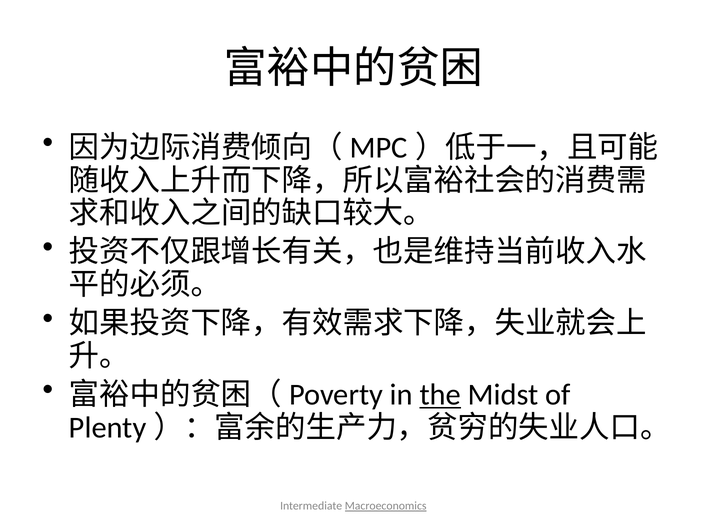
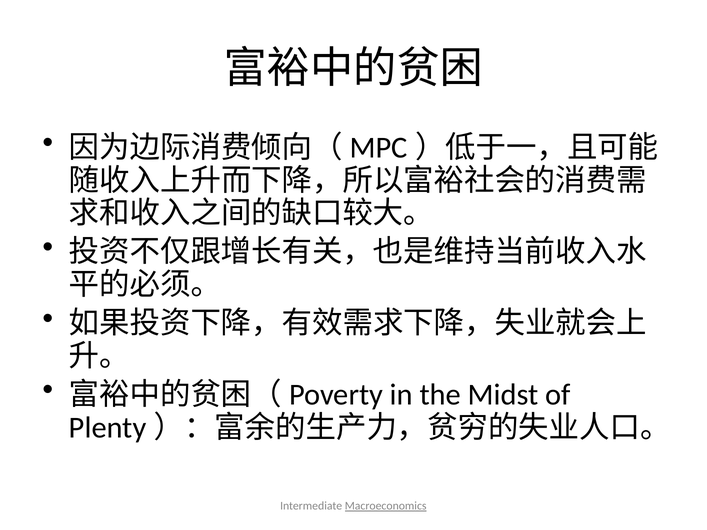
the underline: present -> none
